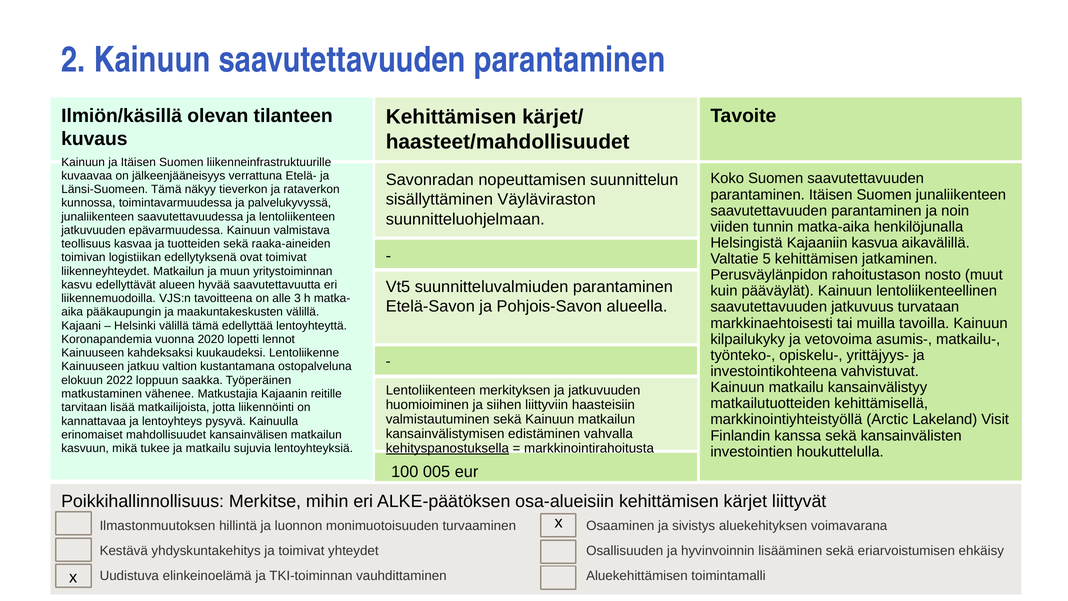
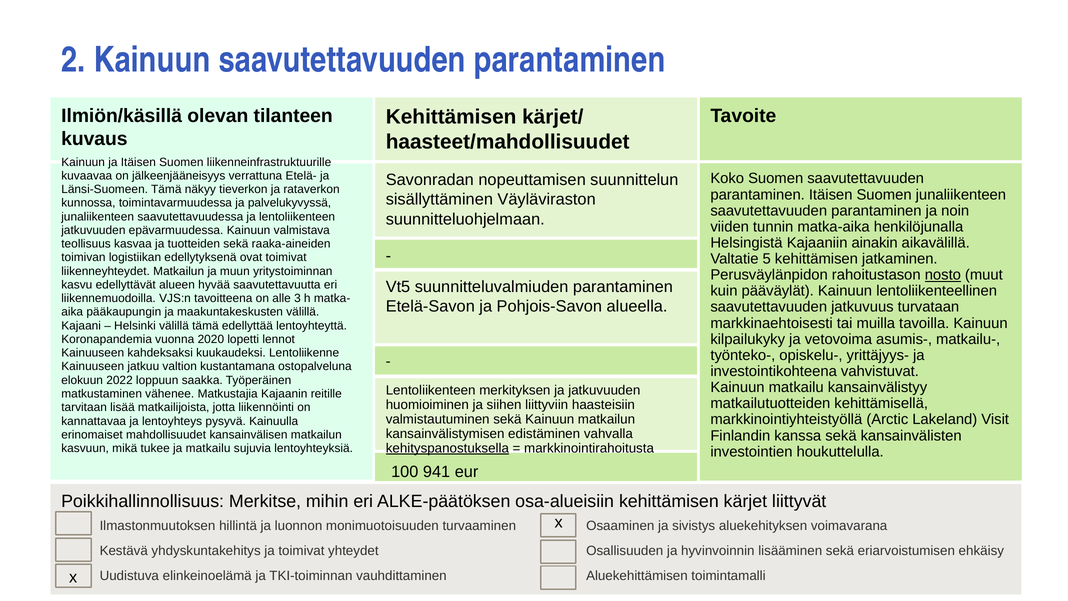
kasvua: kasvua -> ainakin
nosto underline: none -> present
005: 005 -> 941
